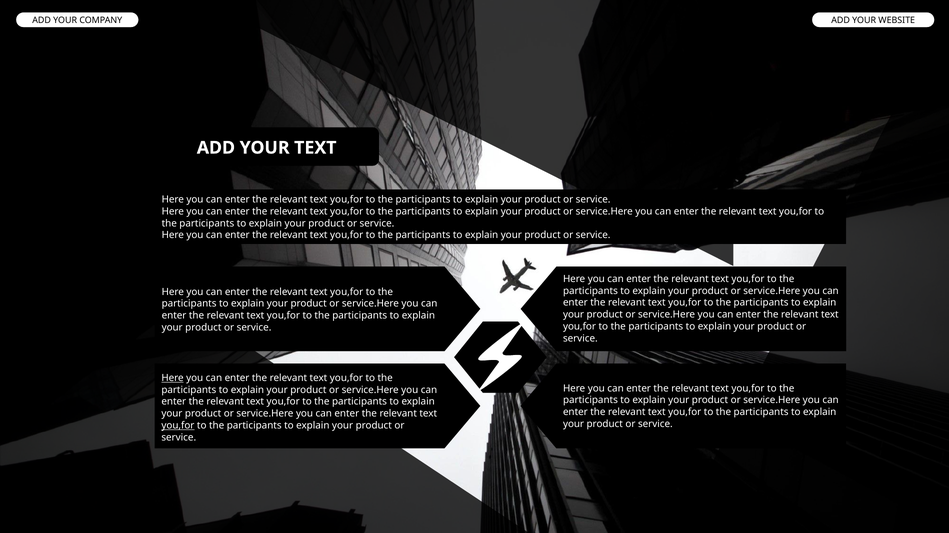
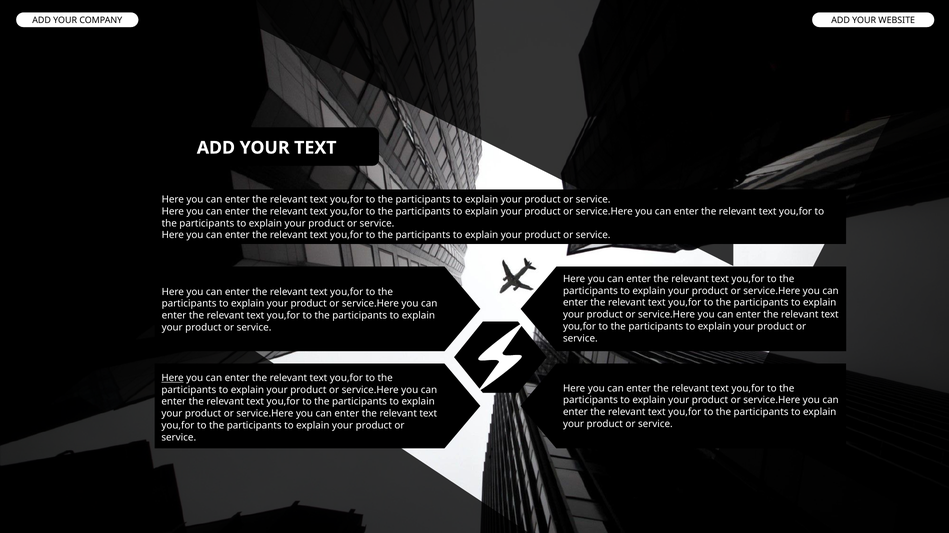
you,for at (178, 425) underline: present -> none
